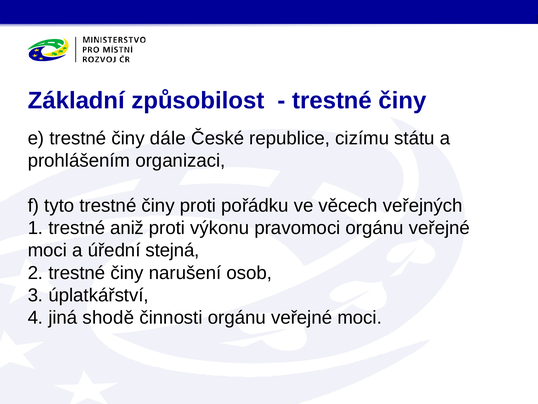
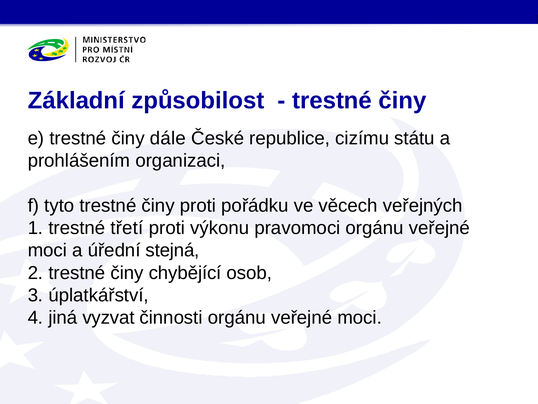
aniž: aniž -> třetí
narušení: narušení -> chybějící
shodě: shodě -> vyzvat
